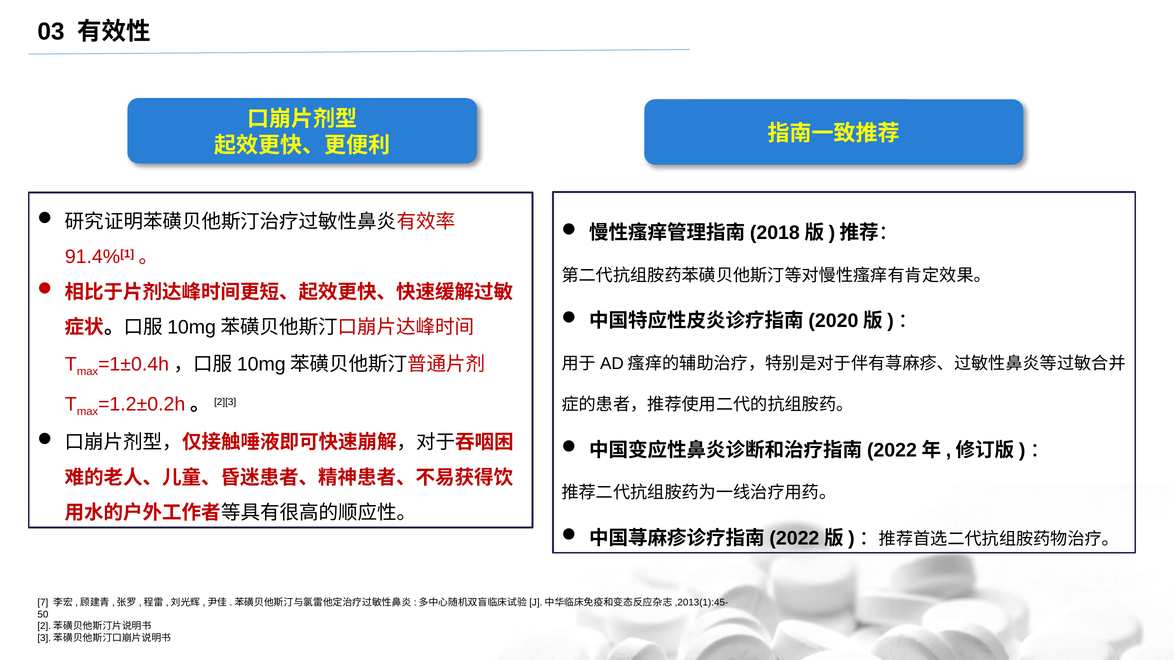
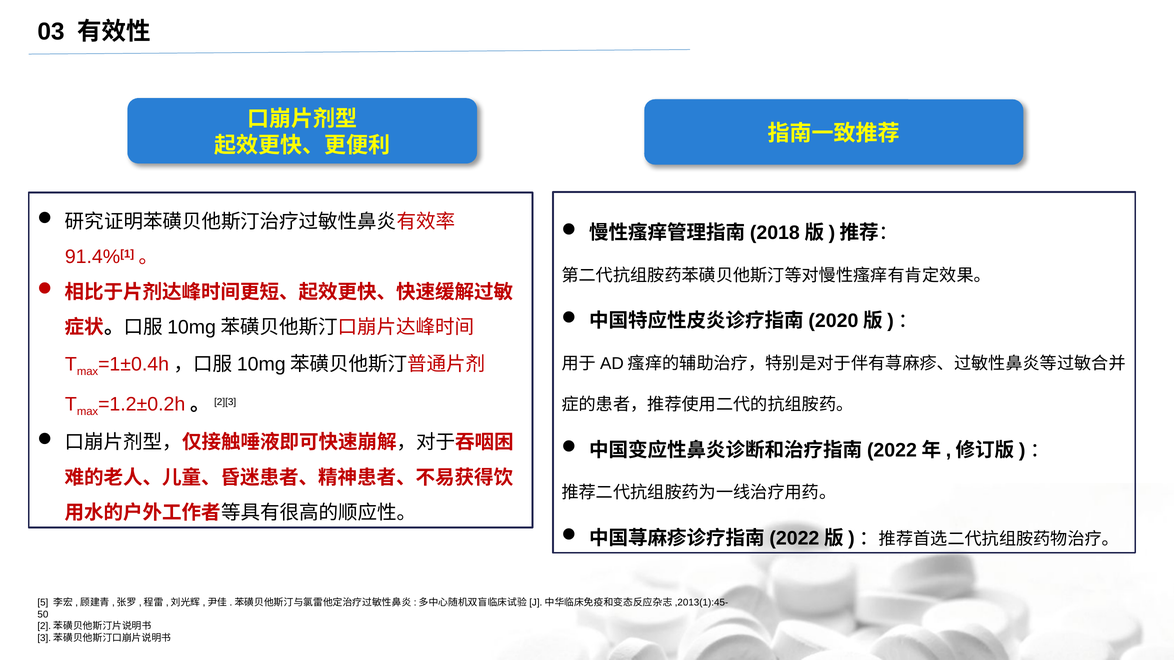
7: 7 -> 5
